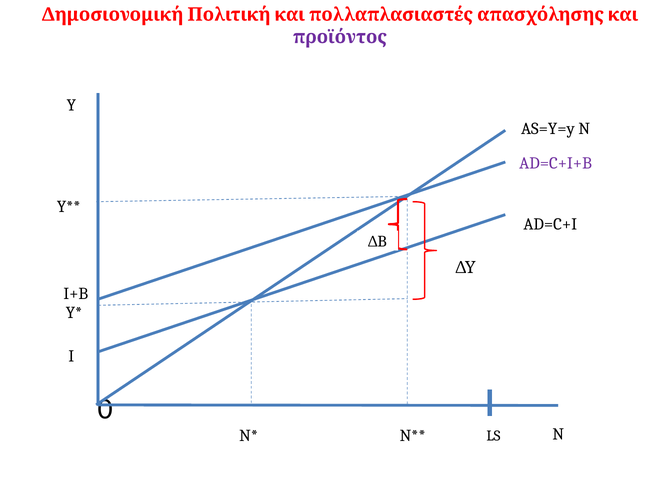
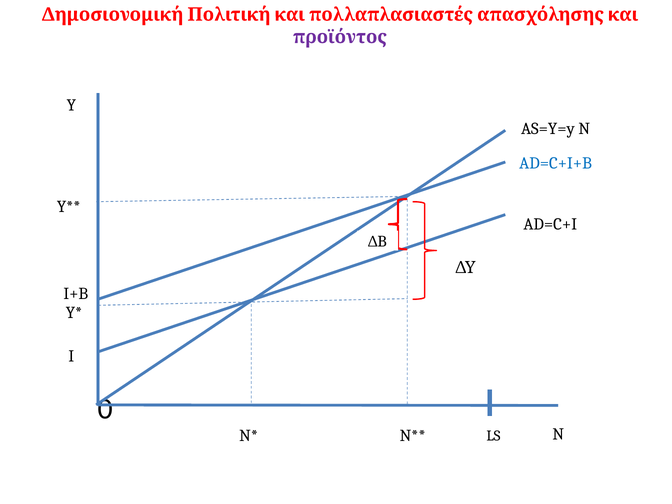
AD=C+I+B colour: purple -> blue
